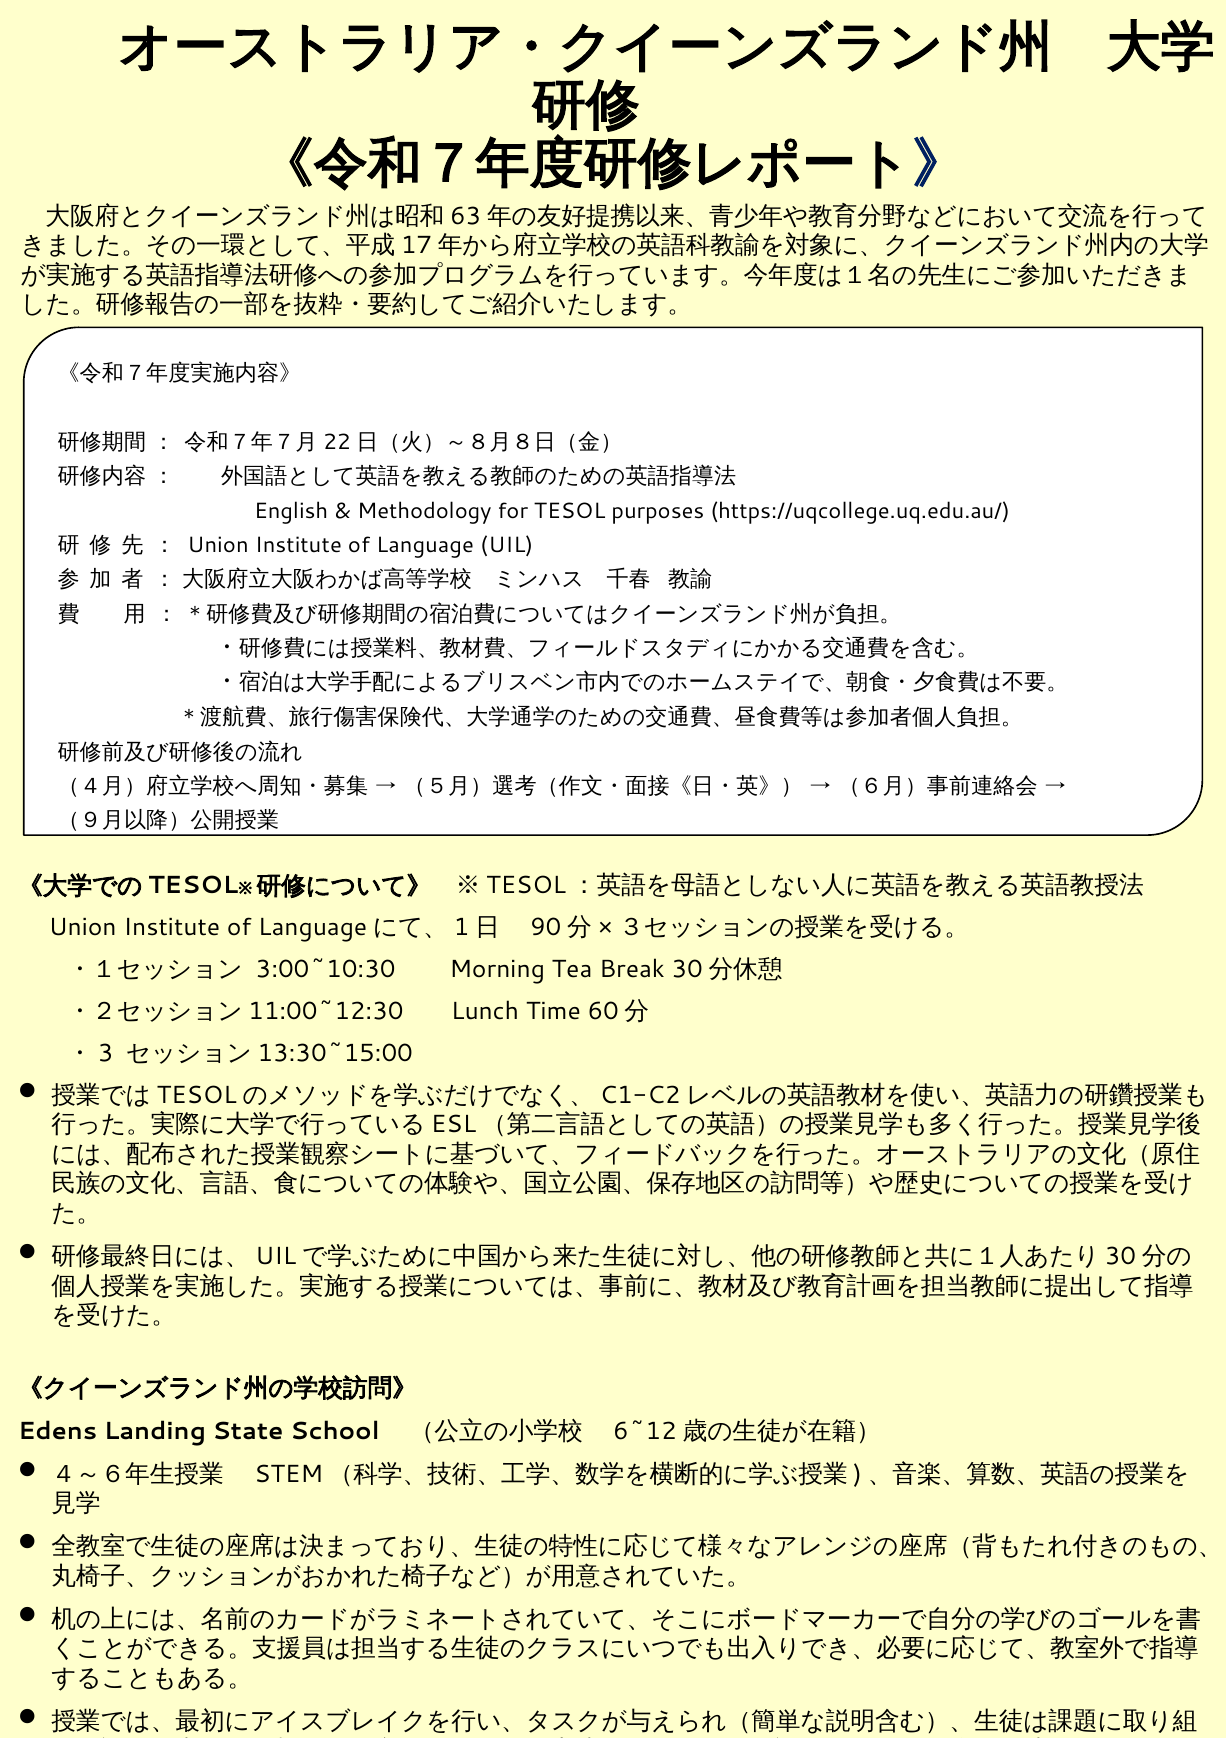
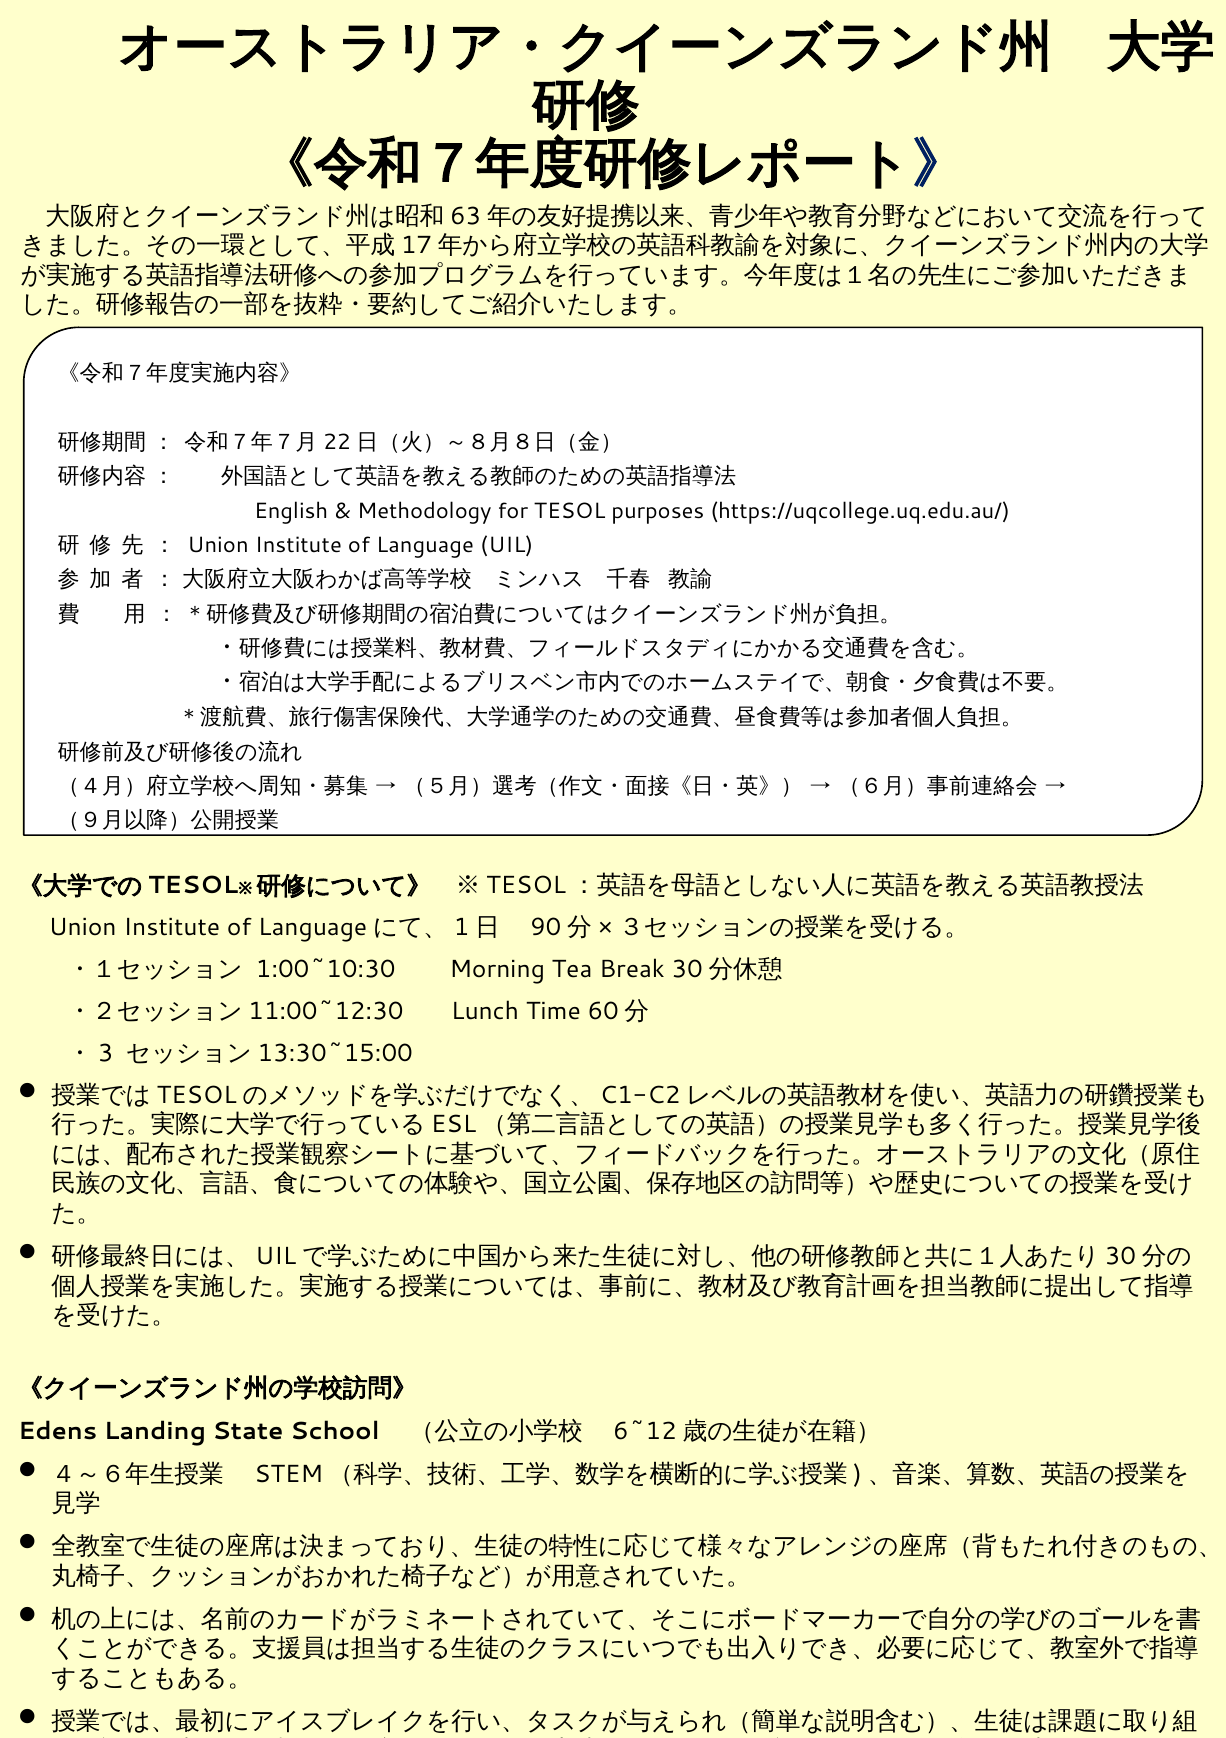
3:00~10:30: 3:00~10:30 -> 1:00~10:30
